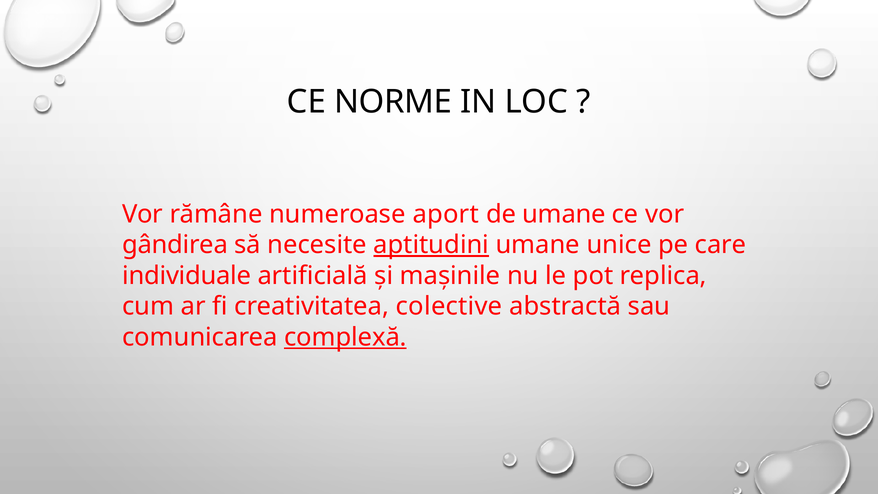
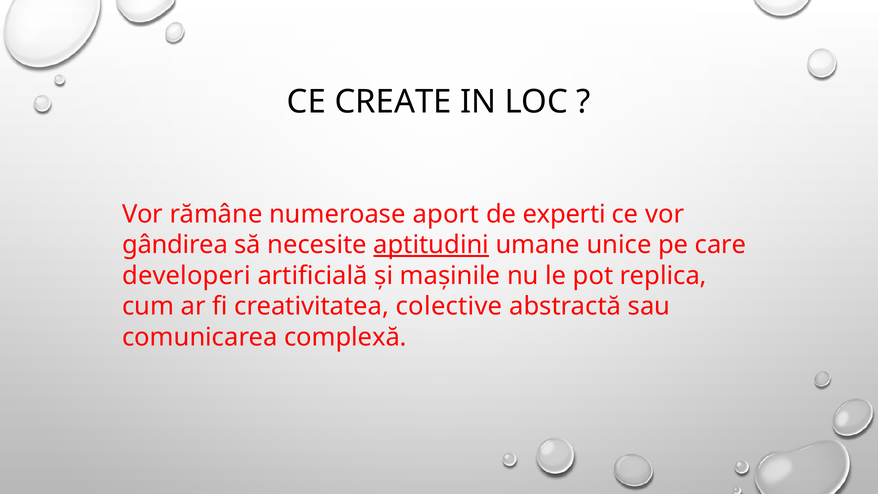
NORME: NORME -> CREATE
de umane: umane -> experti
individuale: individuale -> developeri
complexă underline: present -> none
